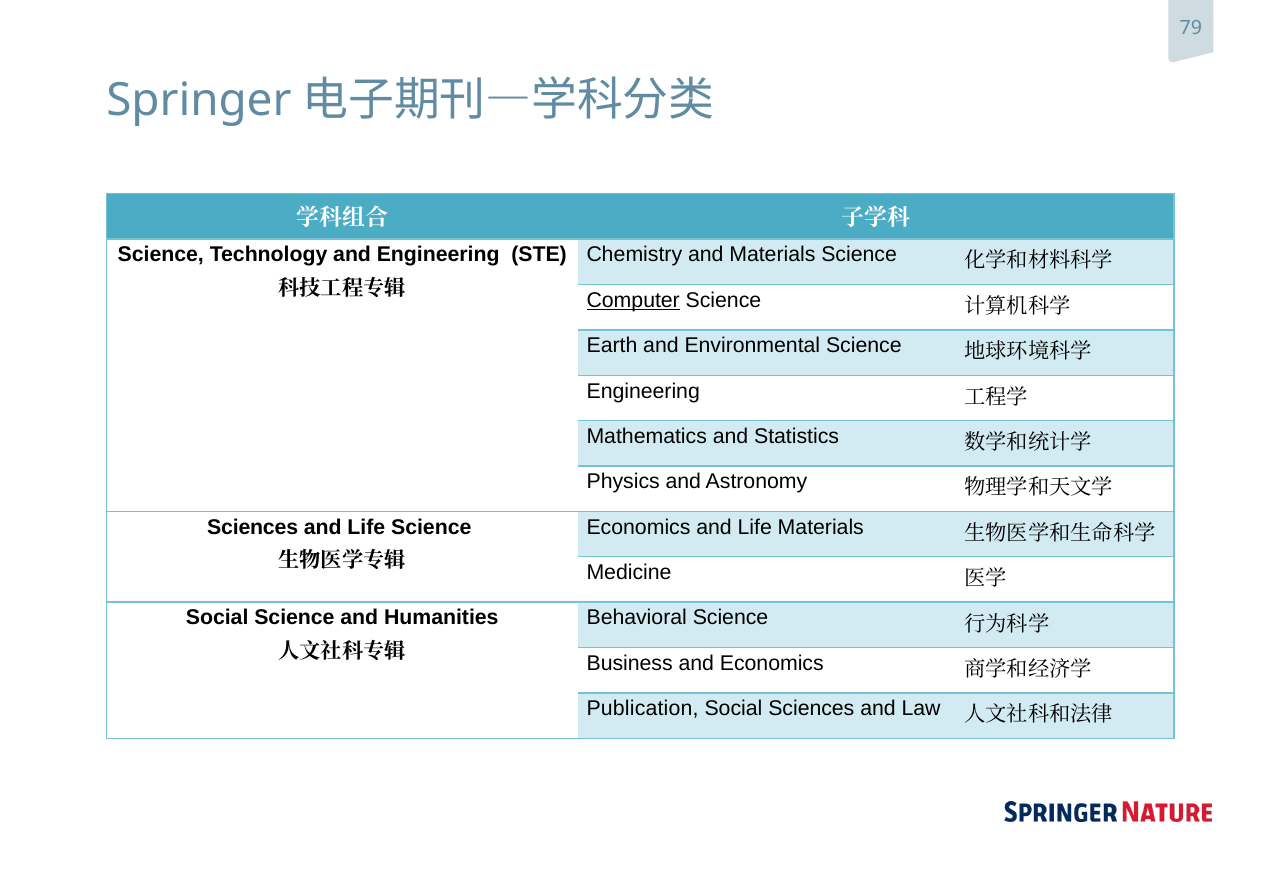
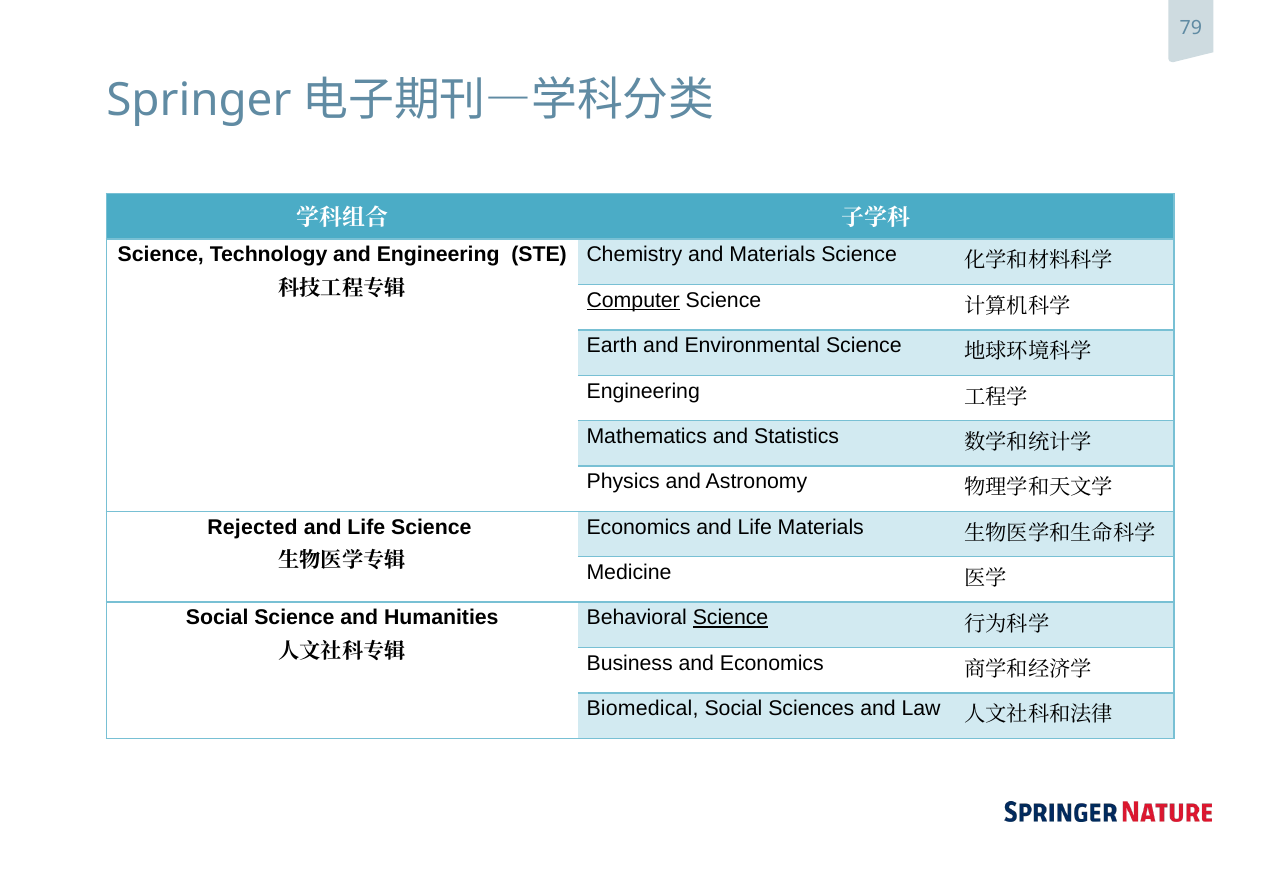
Sciences at (253, 527): Sciences -> Rejected
Science at (731, 618) underline: none -> present
Publication: Publication -> Biomedical
